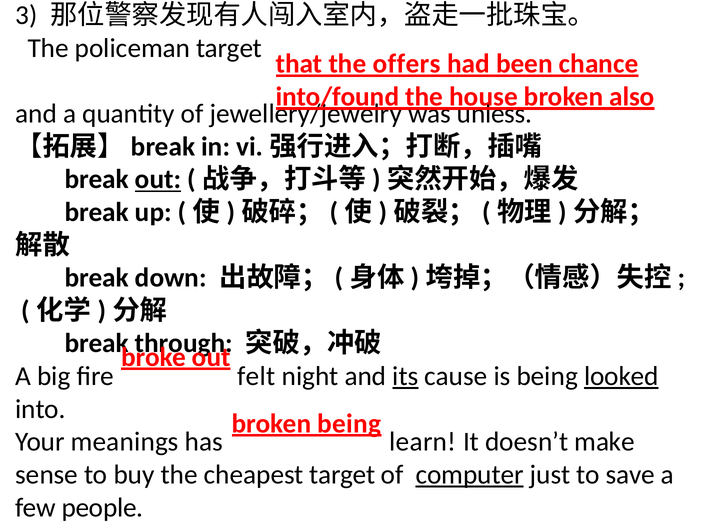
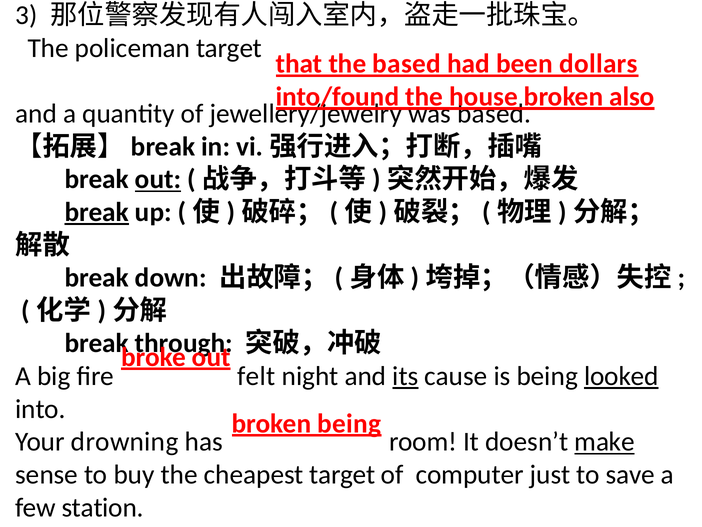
the offers: offers -> based
chance: chance -> dollars
was unless: unless -> based
break at (97, 212) underline: none -> present
meanings: meanings -> drowning
learn: learn -> room
make underline: none -> present
computer underline: present -> none
people: people -> station
